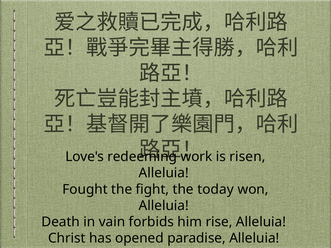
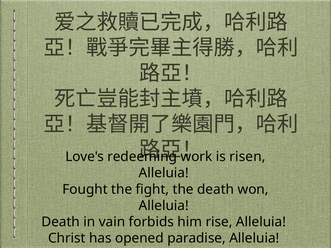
the today: today -> death
